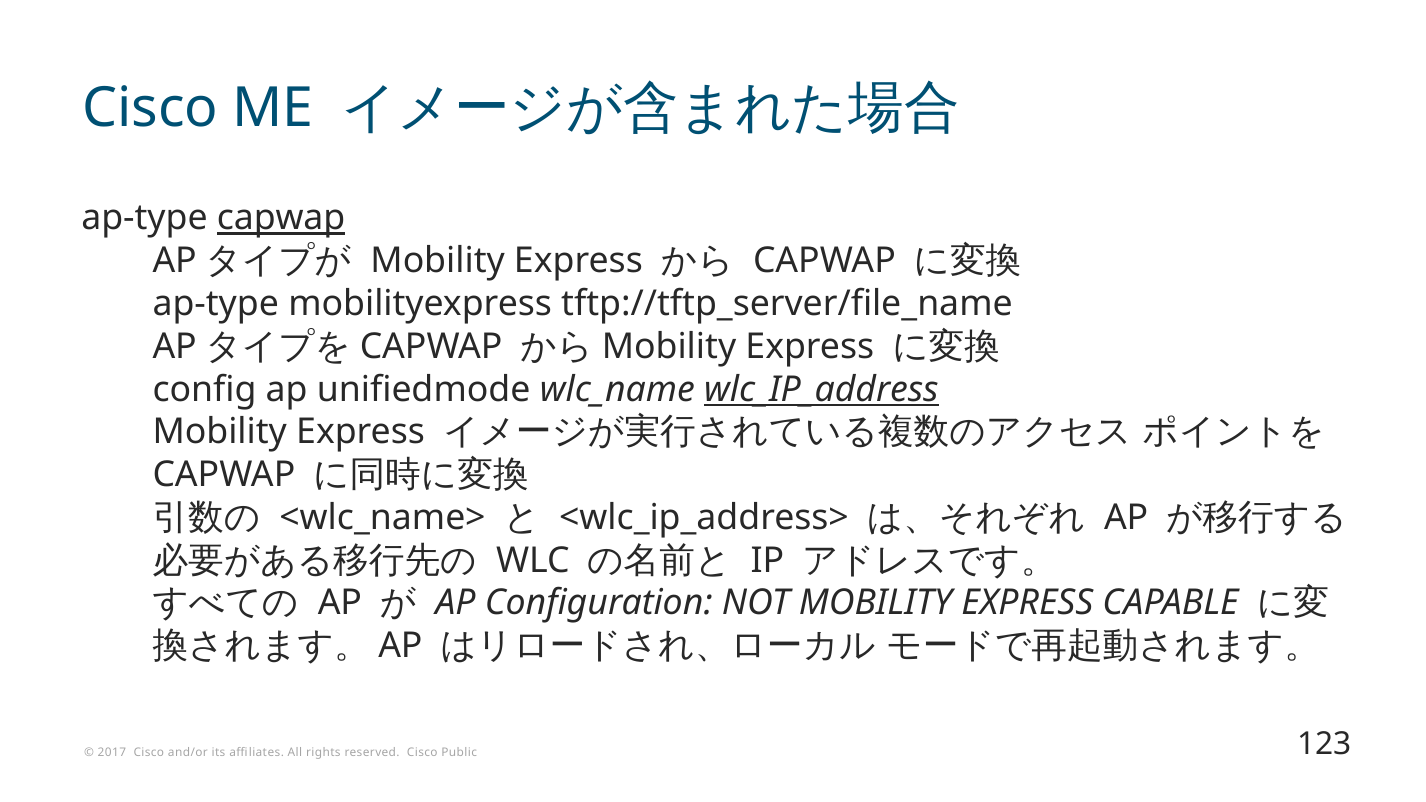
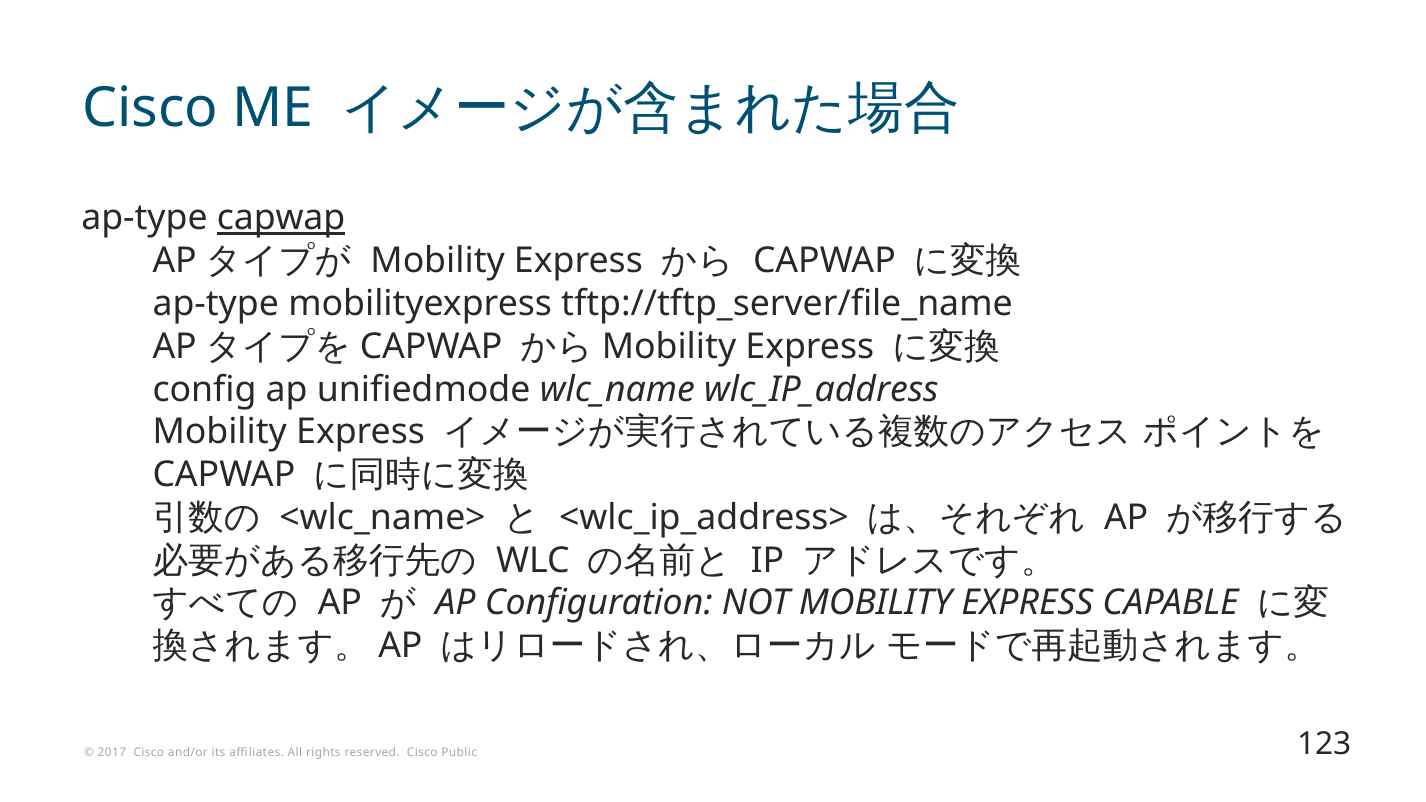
wlc_IP_address underline: present -> none
